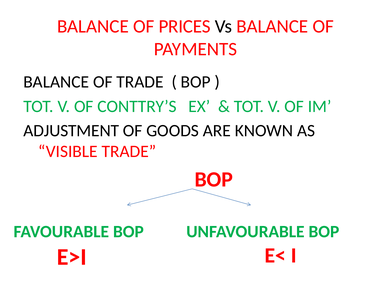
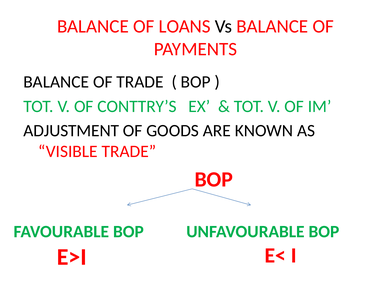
PRICES: PRICES -> LOANS
